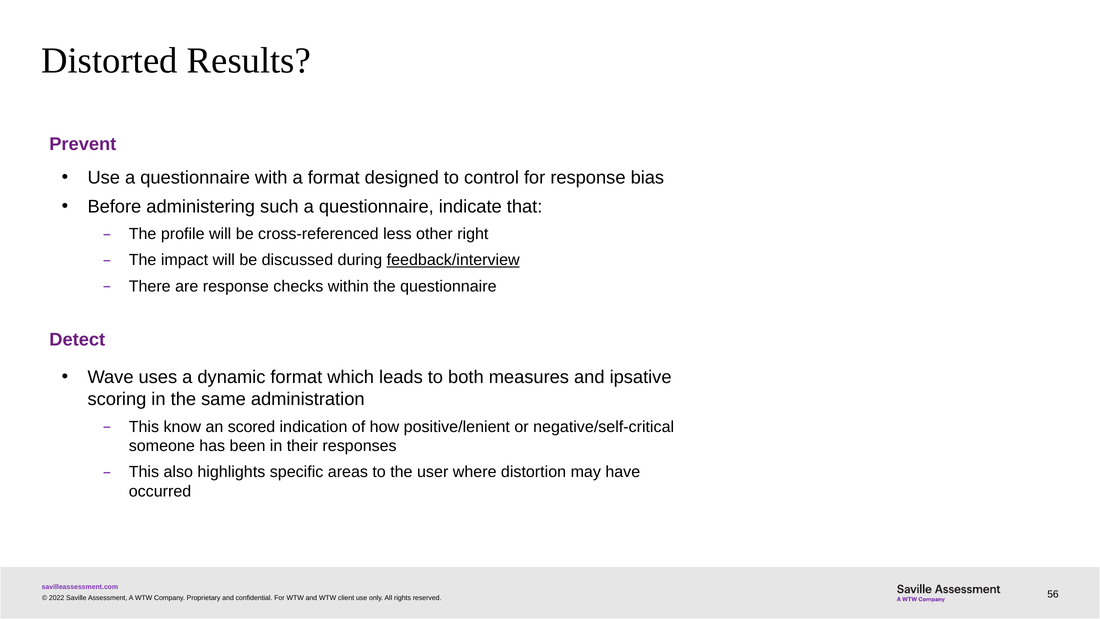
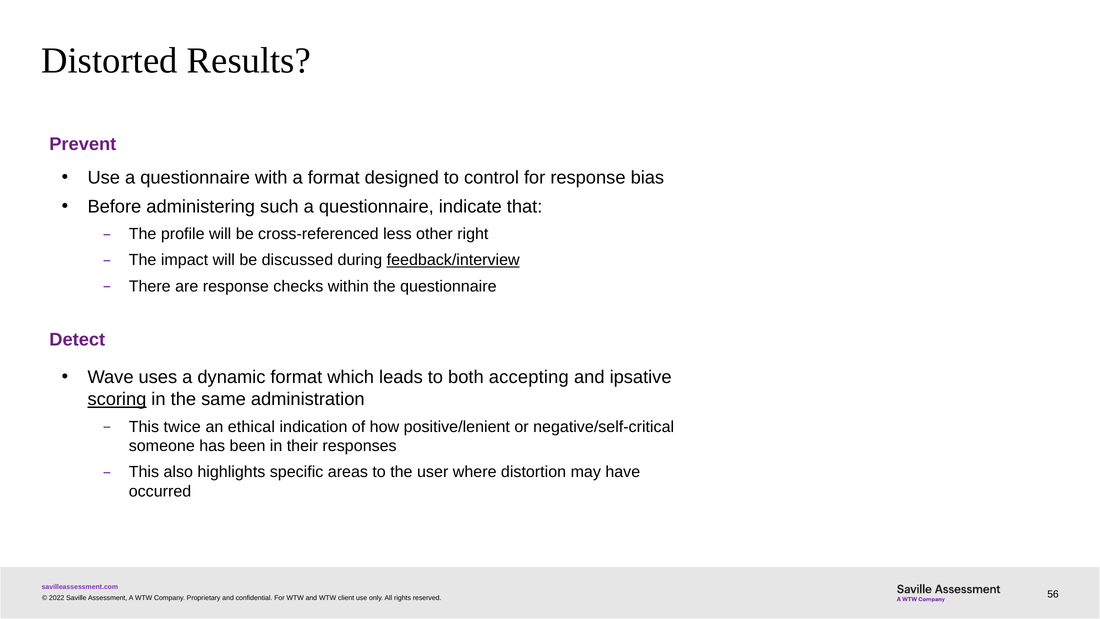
measures: measures -> accepting
scoring underline: none -> present
know: know -> twice
scored: scored -> ethical
